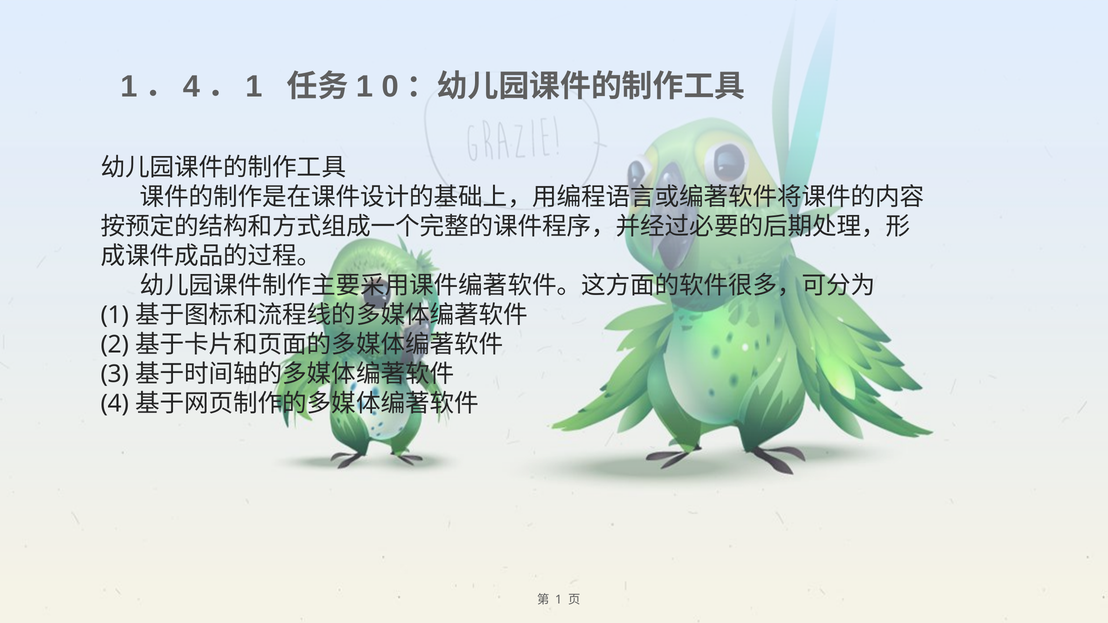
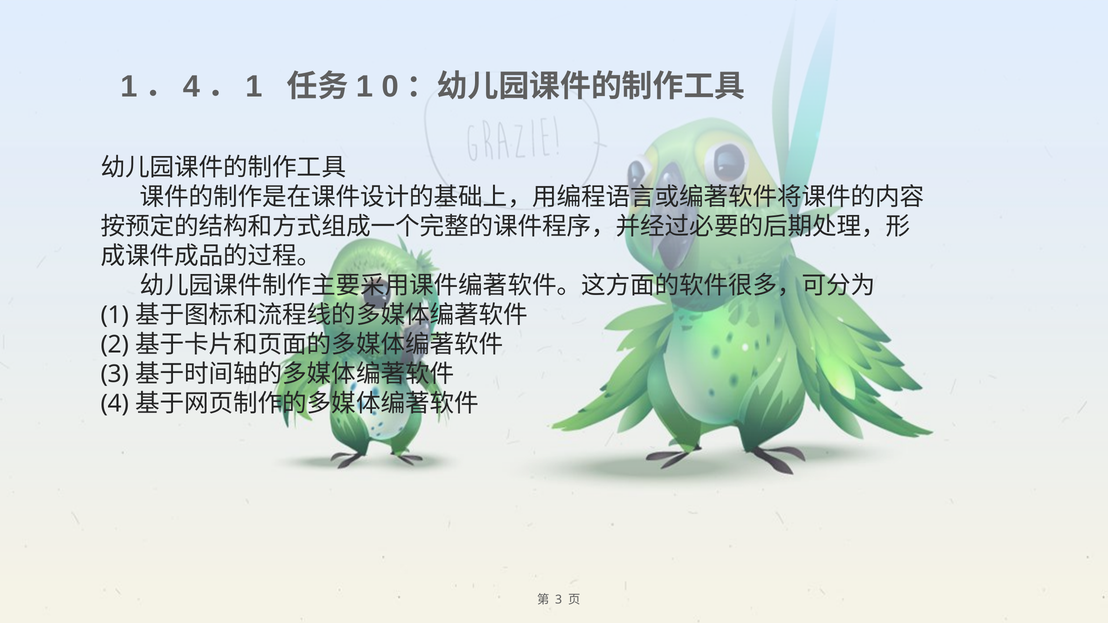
1: 1 -> 3
